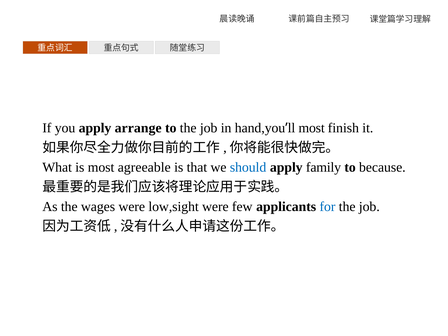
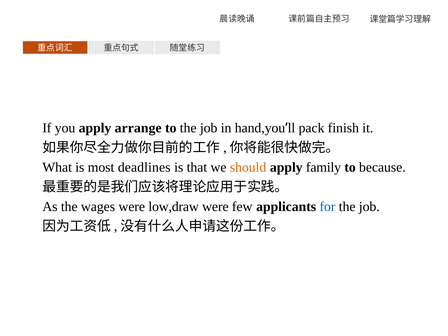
most at (312, 128): most -> pack
agreeable: agreeable -> deadlines
should colour: blue -> orange
low,sight: low,sight -> low,draw
